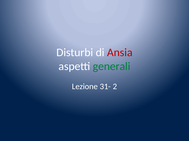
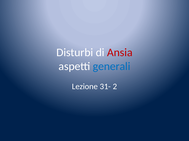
generali colour: green -> blue
